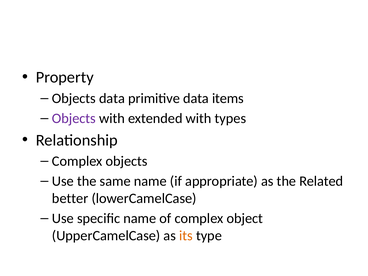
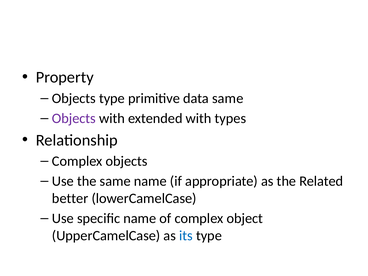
Objects data: data -> type
data items: items -> same
its colour: orange -> blue
